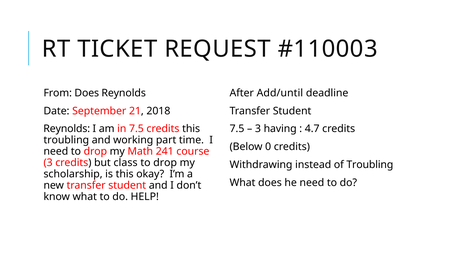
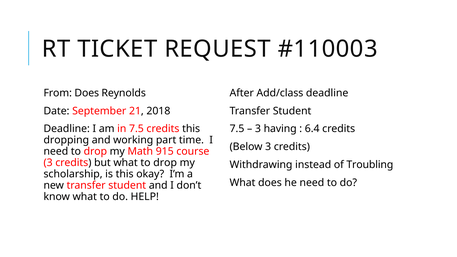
Add/until: Add/until -> Add/class
Reynolds at (67, 129): Reynolds -> Deadline
4.7: 4.7 -> 6.4
troubling at (66, 140): troubling -> dropping
Below 0: 0 -> 3
241: 241 -> 915
but class: class -> what
